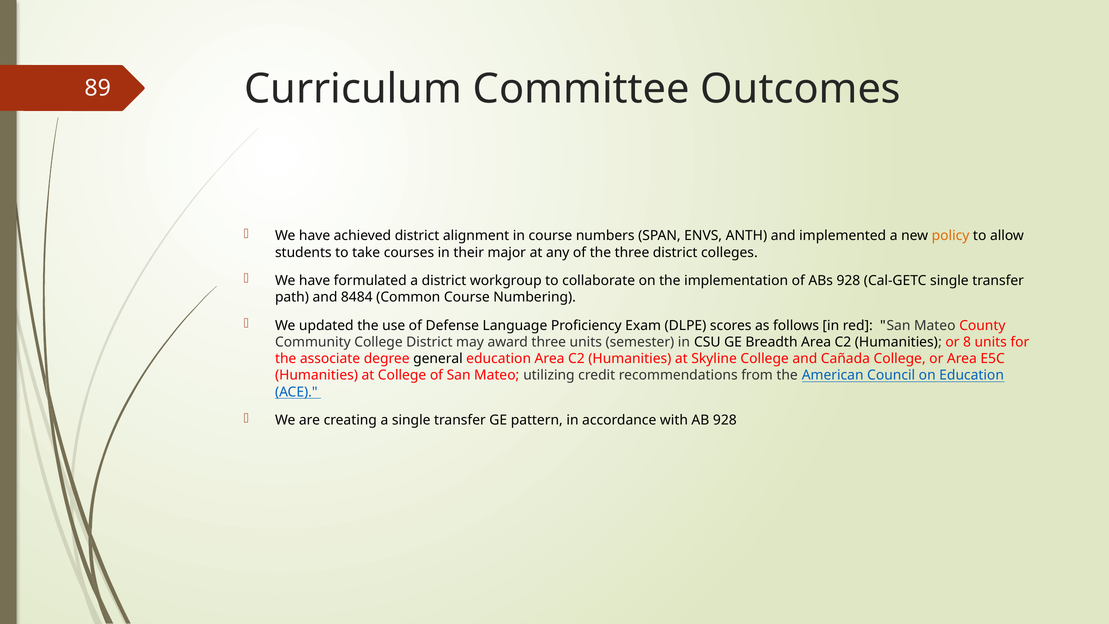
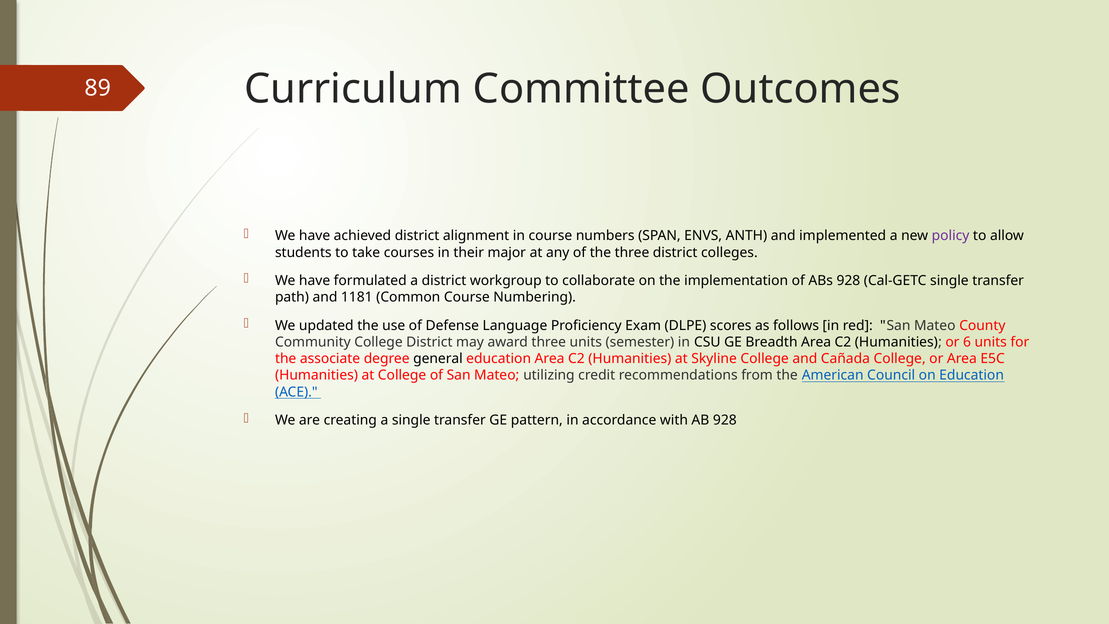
policy colour: orange -> purple
8484: 8484 -> 1181
8: 8 -> 6
